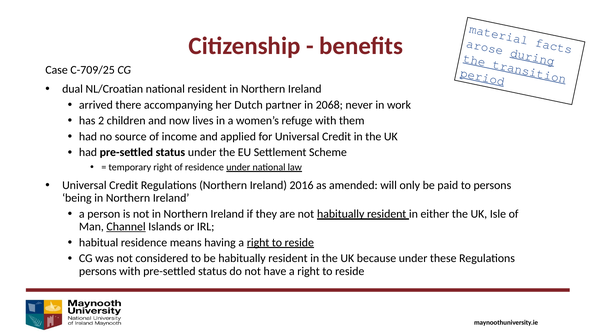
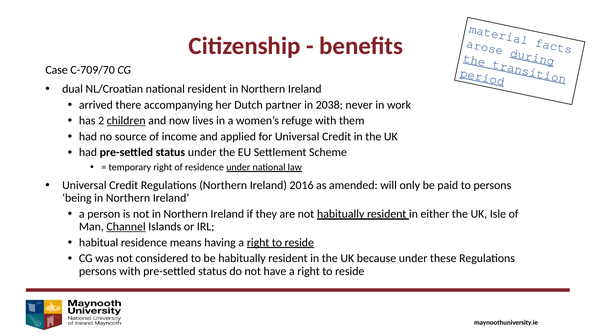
C-709/25: C-709/25 -> C-709/70
2068: 2068 -> 2038
children underline: none -> present
